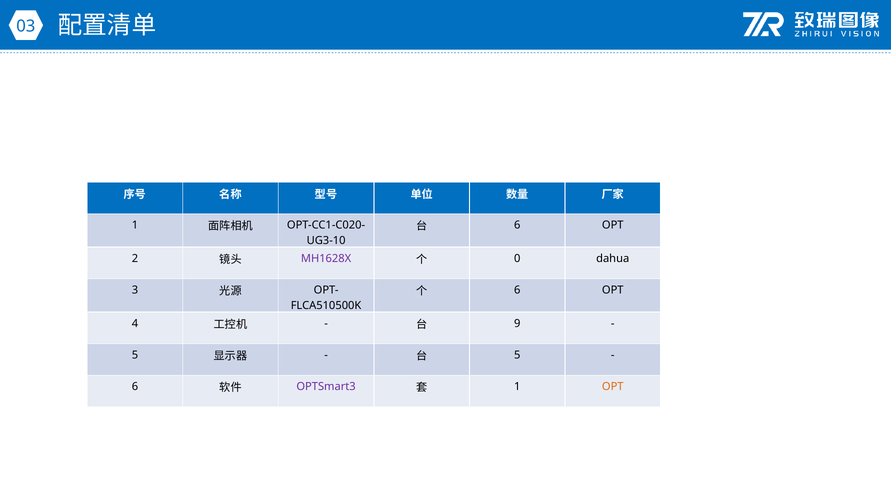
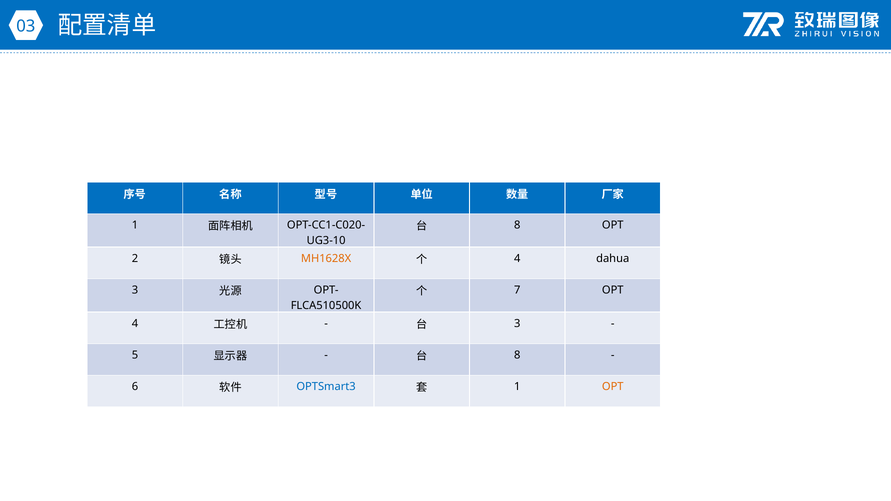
6 at (517, 225): 6 -> 8
MH1628X colour: purple -> orange
0 at (517, 259): 0 -> 4
6 at (517, 290): 6 -> 7
9 at (517, 324): 9 -> 3
5 at (517, 355): 5 -> 8
OPTSmart3 colour: purple -> blue
